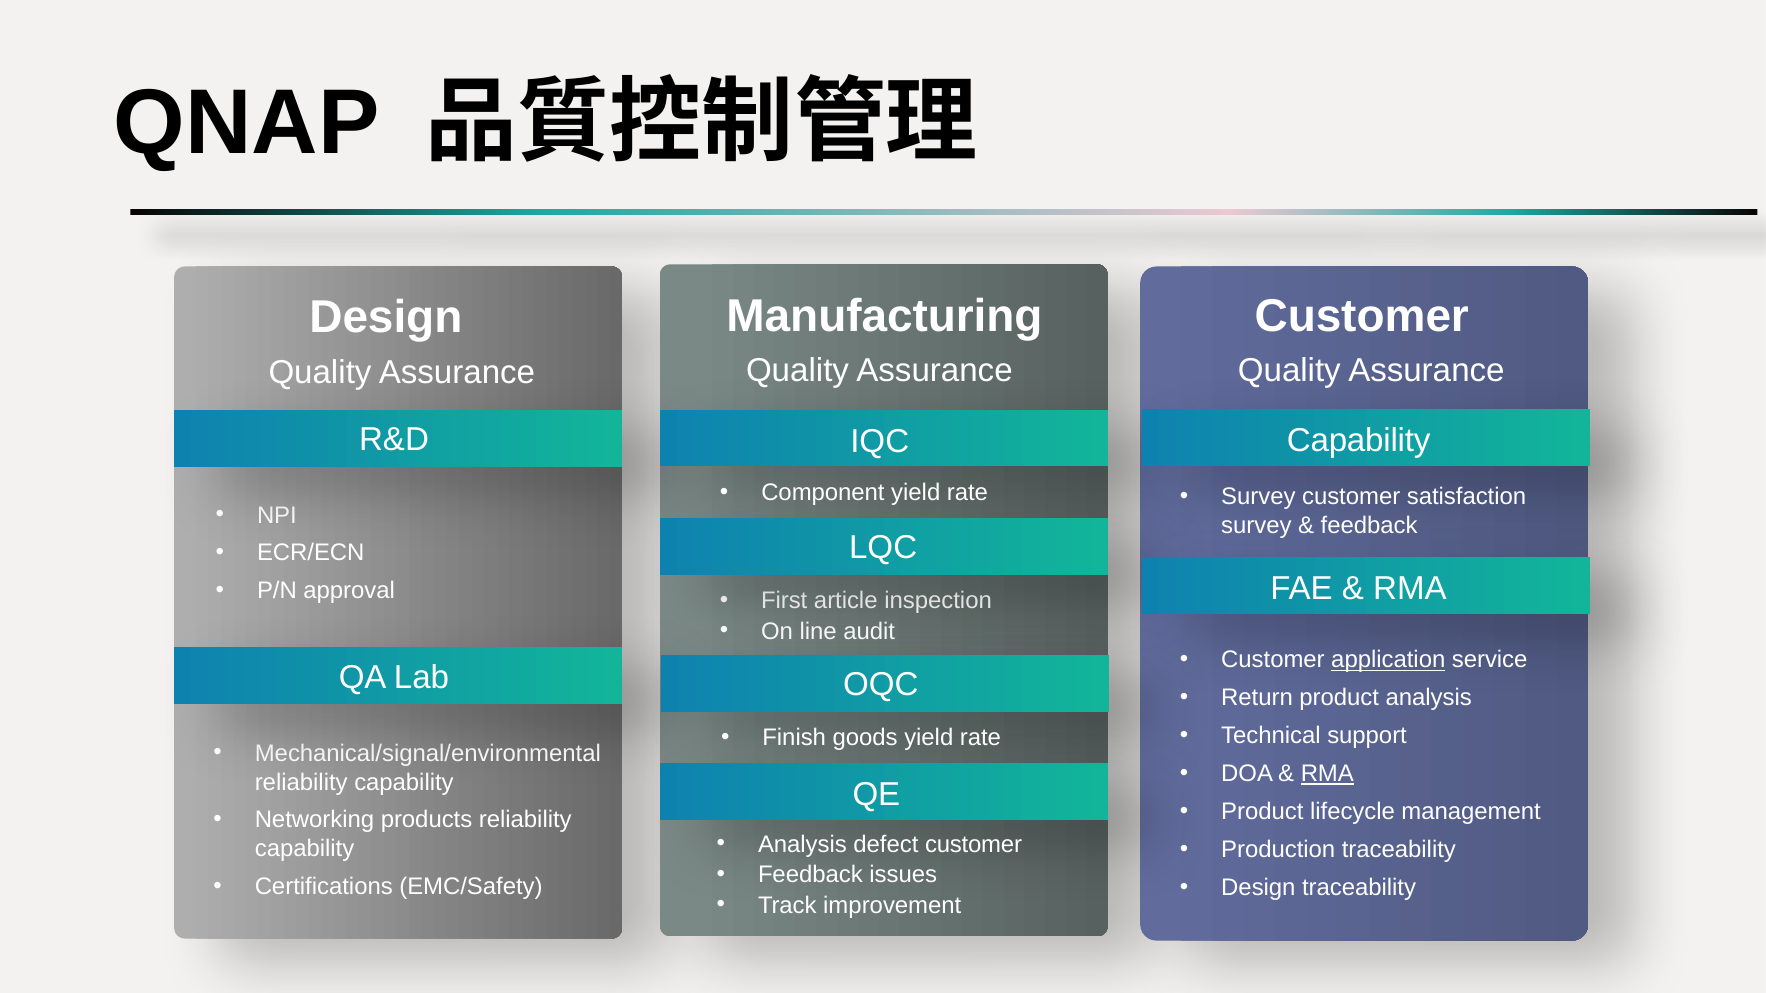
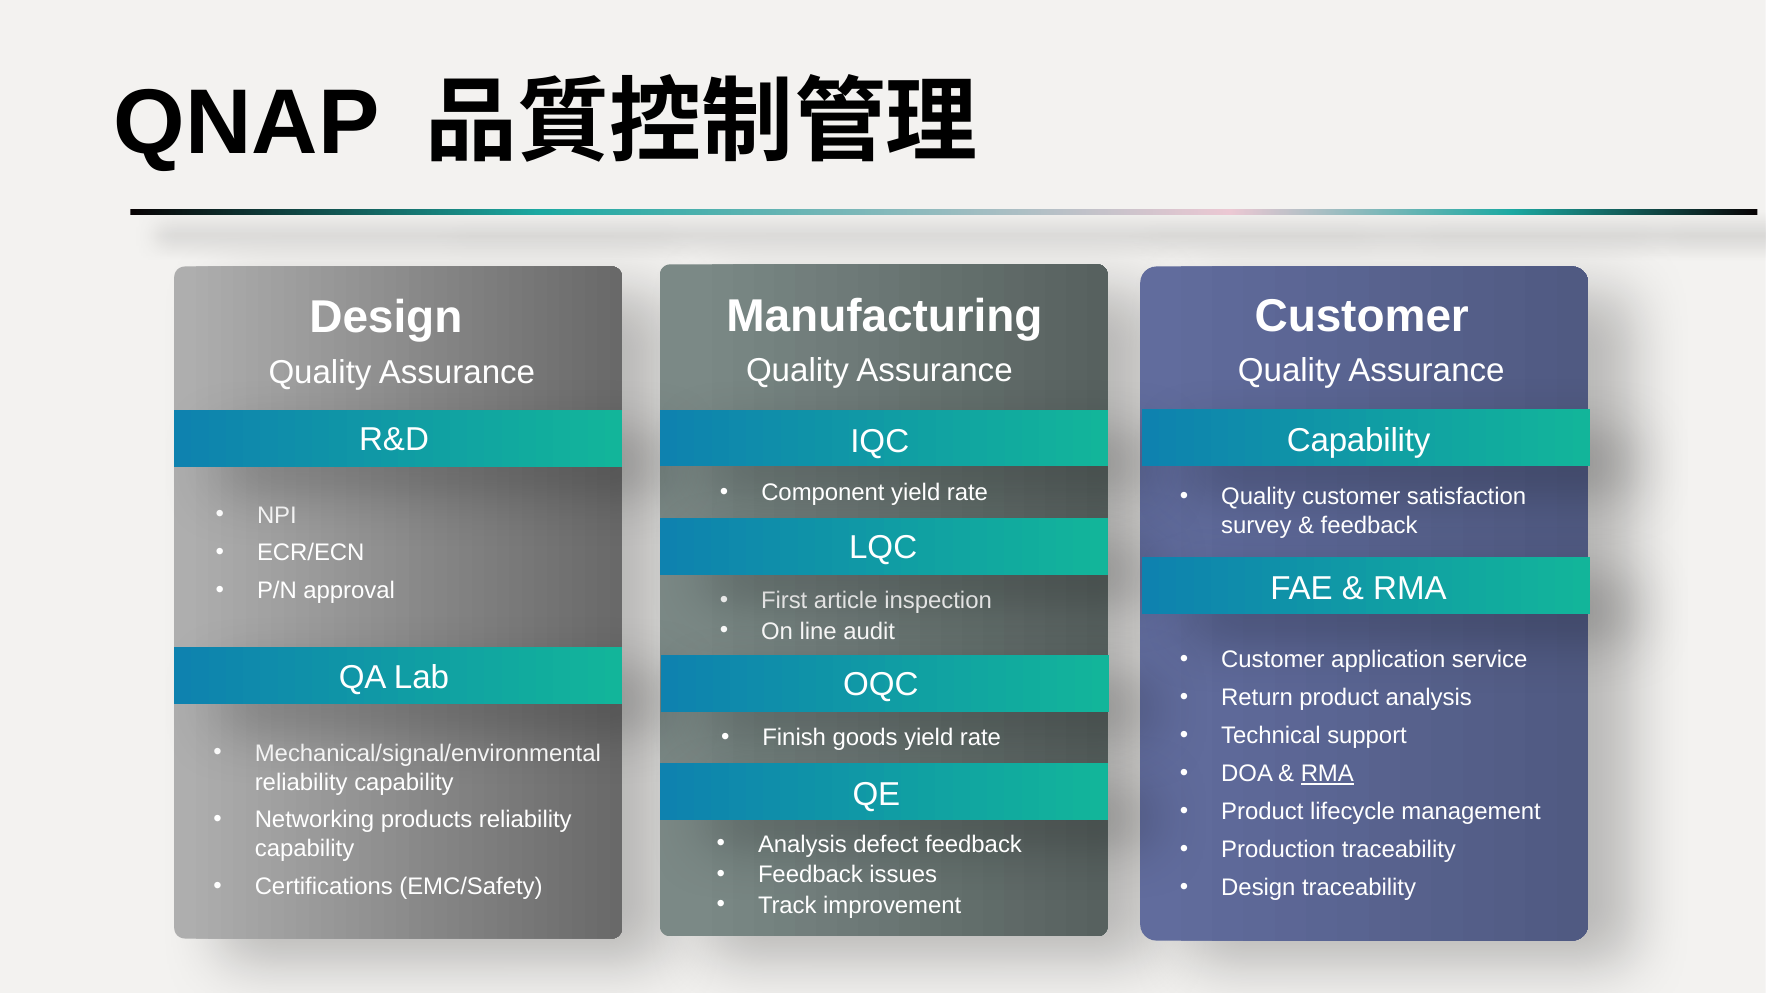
Survey at (1258, 497): Survey -> Quality
application underline: present -> none
defect customer: customer -> feedback
